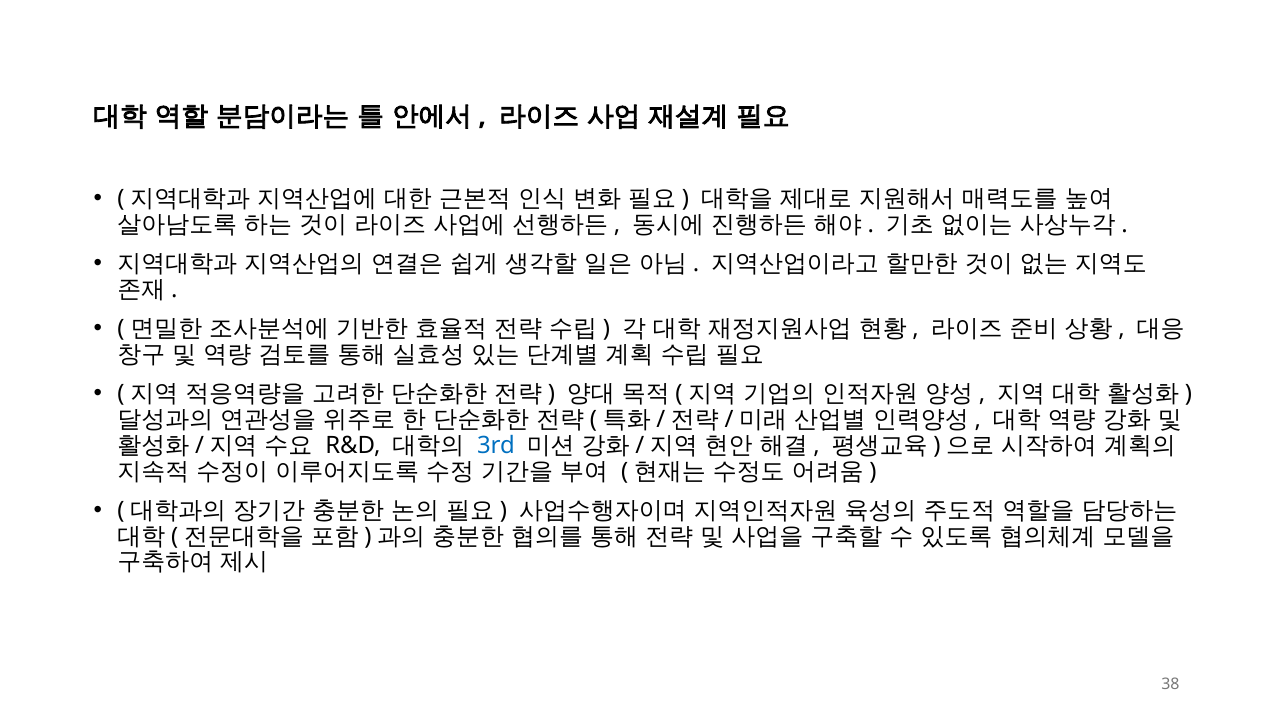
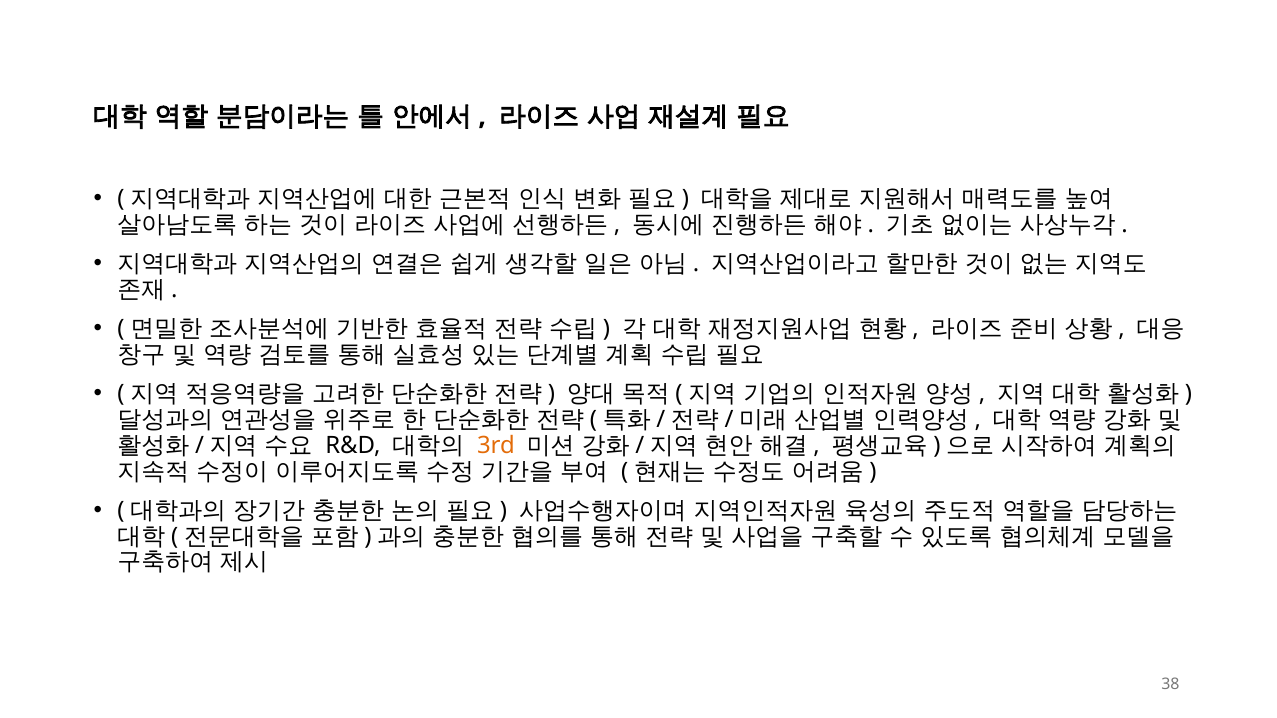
3rd colour: blue -> orange
